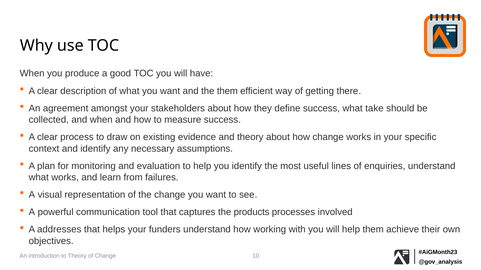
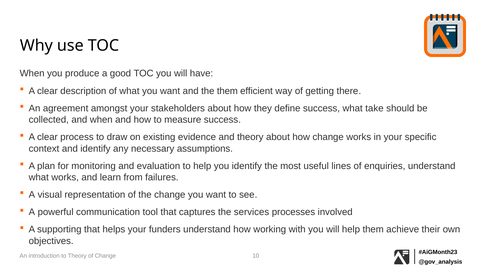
products: products -> services
addresses: addresses -> supporting
